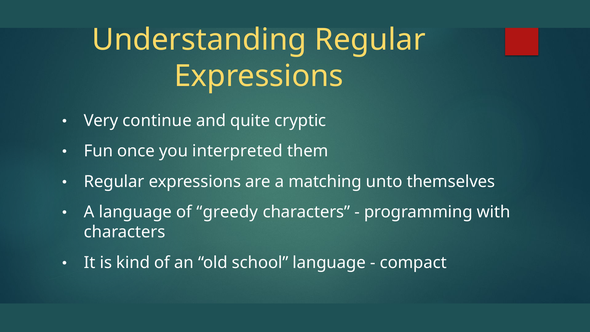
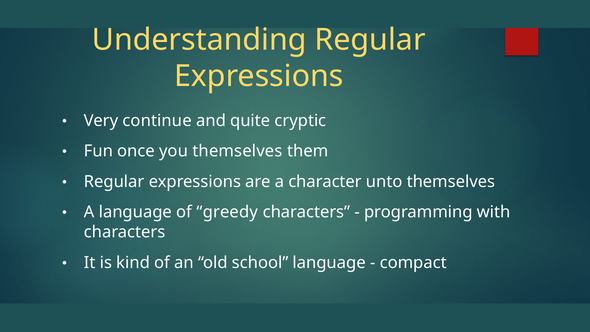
you interpreted: interpreted -> themselves
matching: matching -> character
